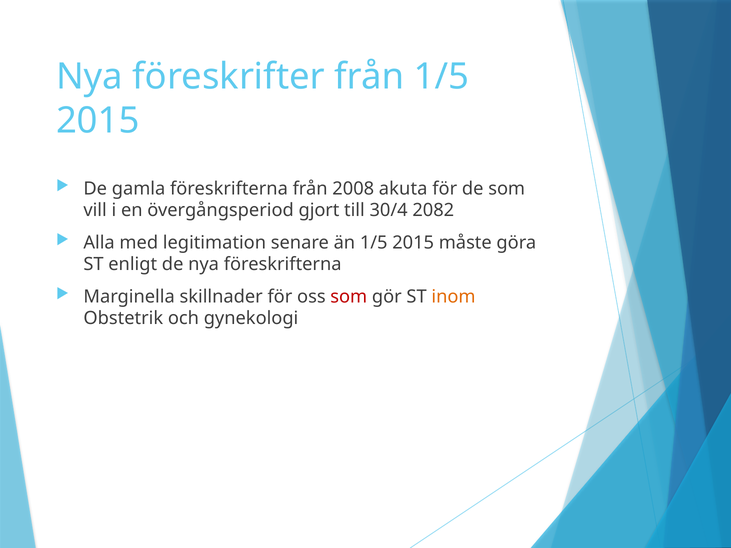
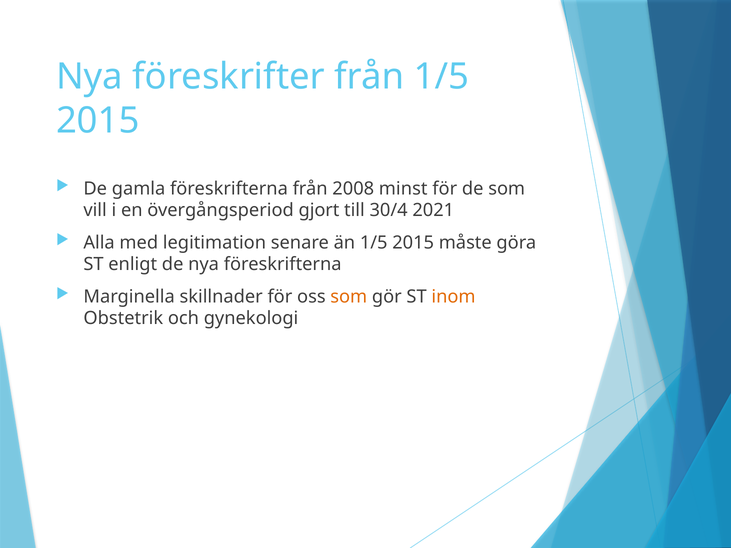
akuta: akuta -> minst
2082: 2082 -> 2021
som at (349, 297) colour: red -> orange
